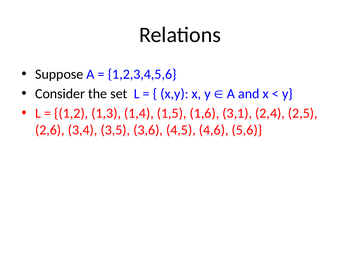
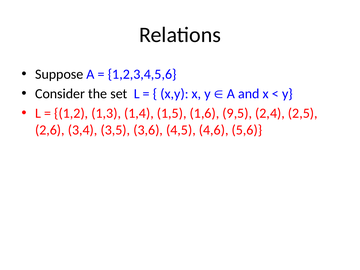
3,1: 3,1 -> 9,5
